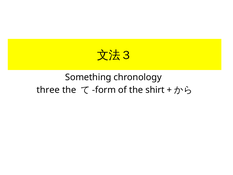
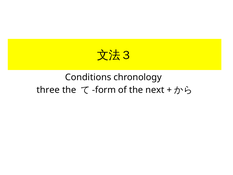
Something: Something -> Conditions
shirt: shirt -> next
